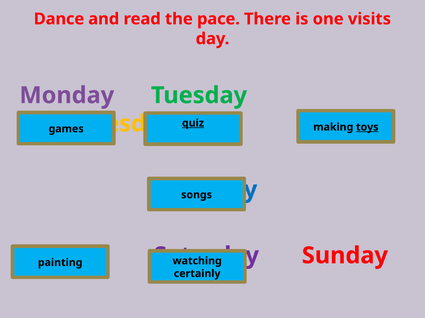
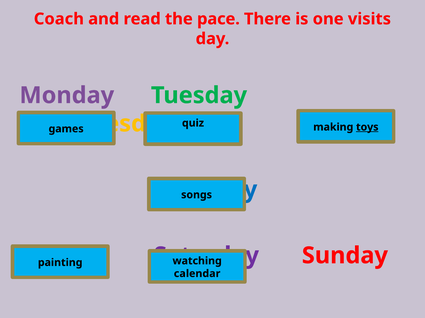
Dance: Dance -> Coach
quiz underline: present -> none
certainly: certainly -> calendar
